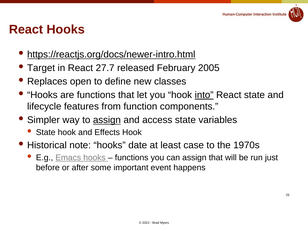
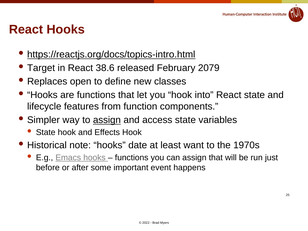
https://reactjs.org/docs/newer-intro.html: https://reactjs.org/docs/newer-intro.html -> https://reactjs.org/docs/topics-intro.html
27.7: 27.7 -> 38.6
2005: 2005 -> 2079
into underline: present -> none
case: case -> want
